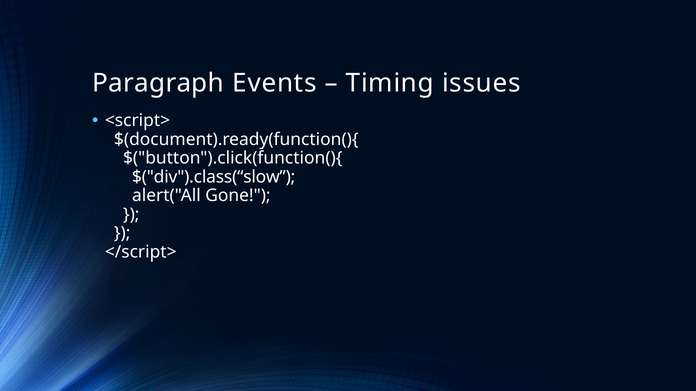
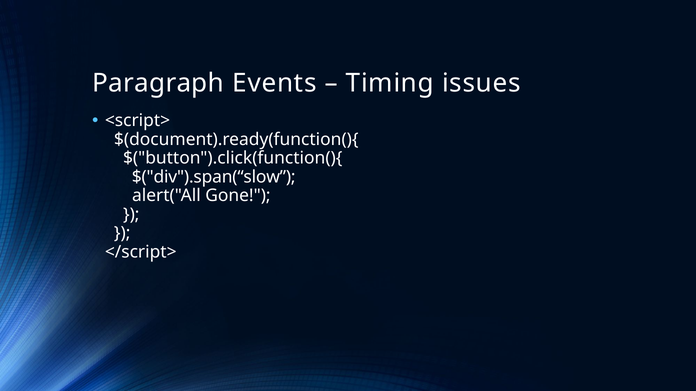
$("div").class(“slow: $("div").class(“slow -> $("div").span(“slow
